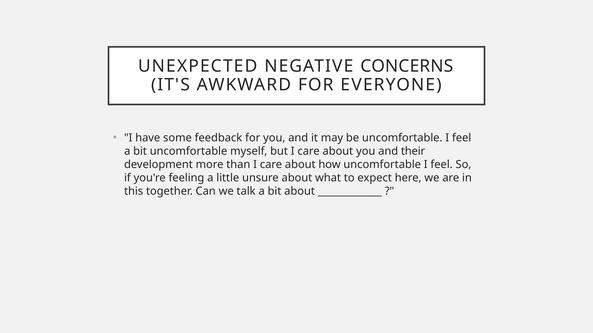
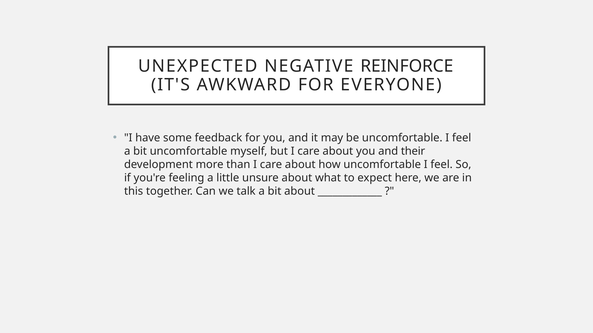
CONCERNS: CONCERNS -> REINFORCE
